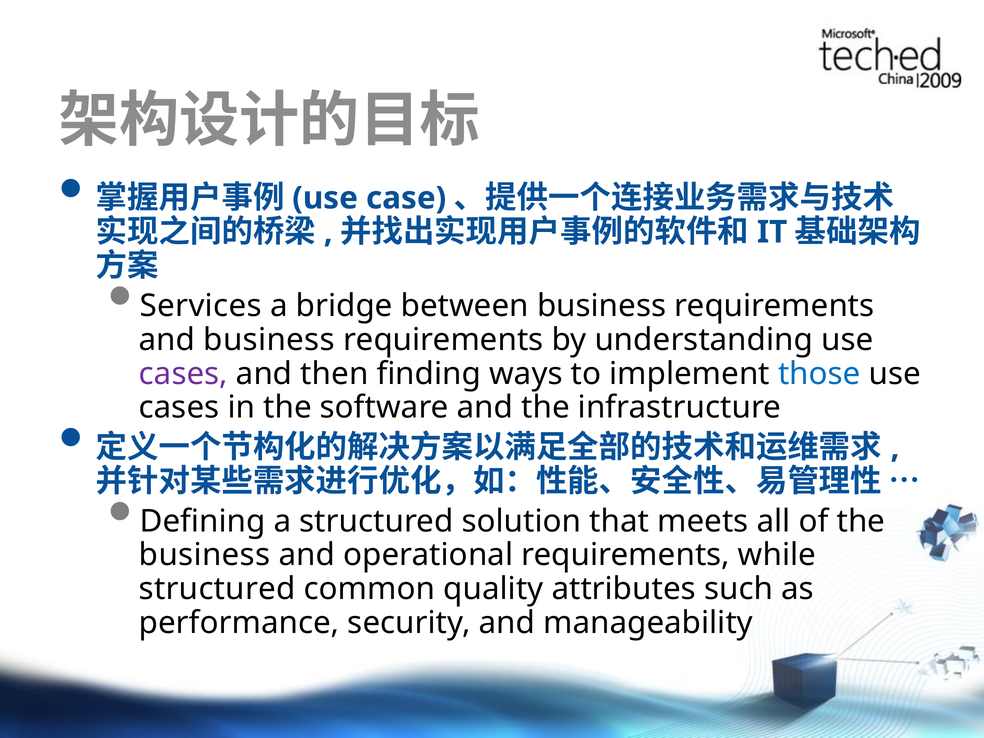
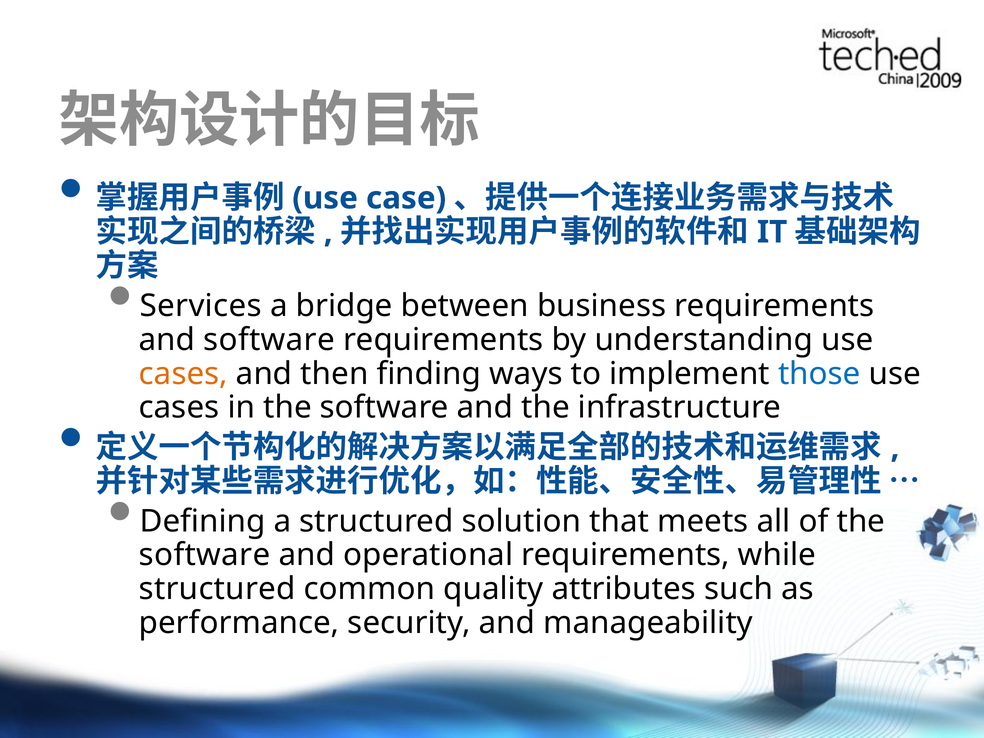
and business: business -> software
cases at (183, 374) colour: purple -> orange
business at (205, 555): business -> software
